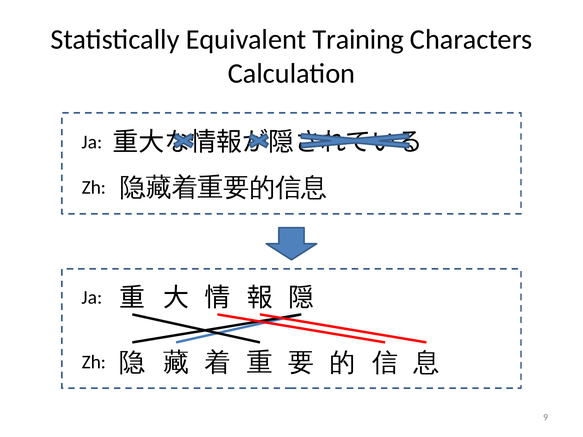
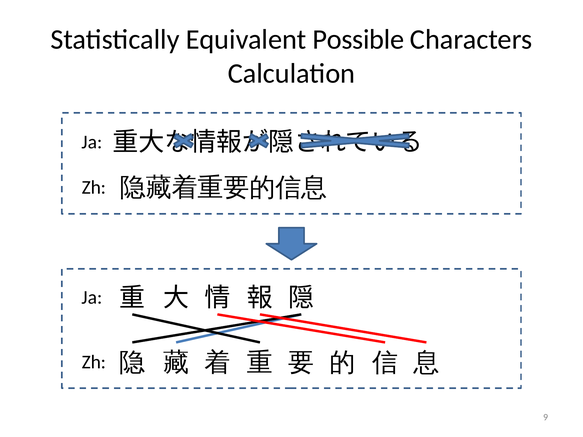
Training: Training -> Possible
